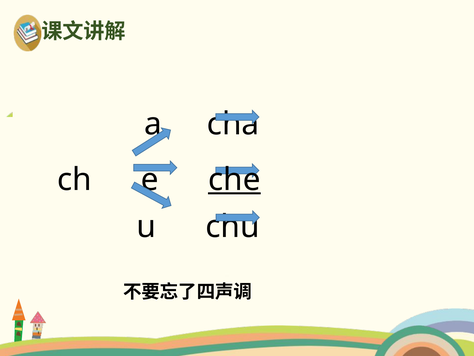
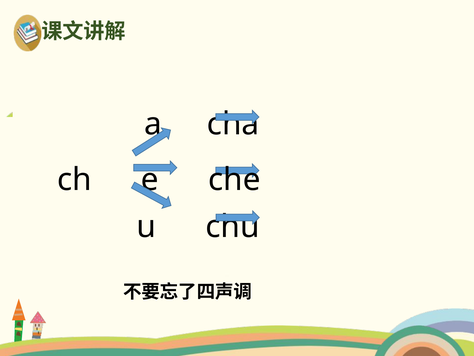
che underline: present -> none
